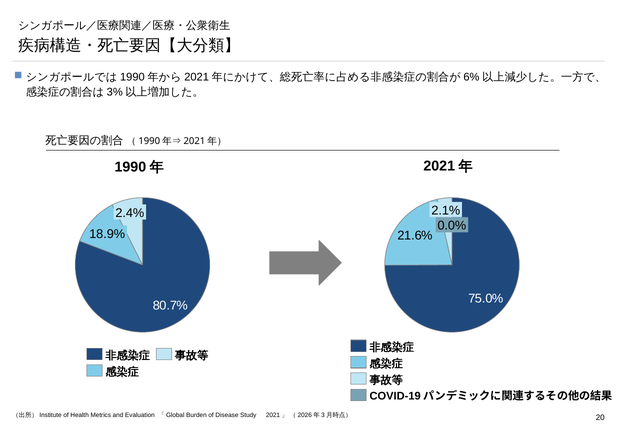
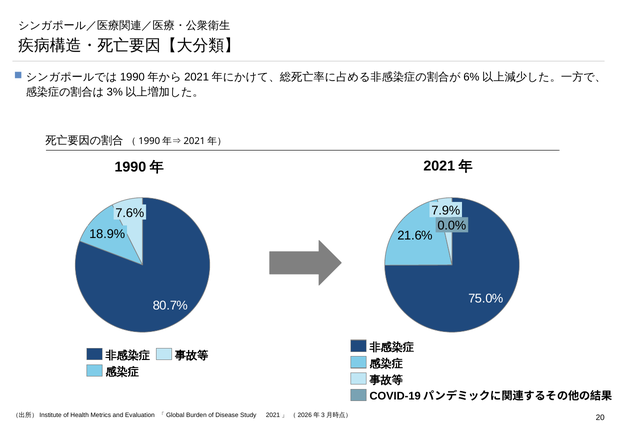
2.1%: 2.1% -> 7.9%
2.4%: 2.4% -> 7.6%
